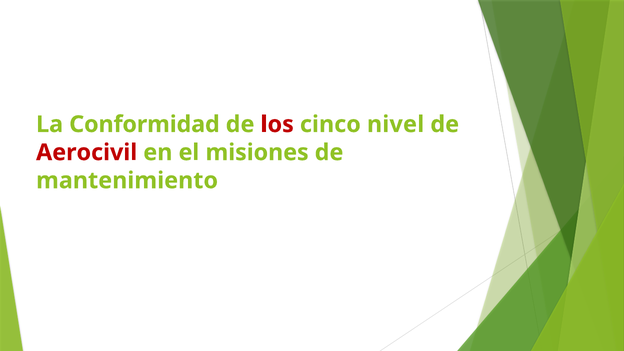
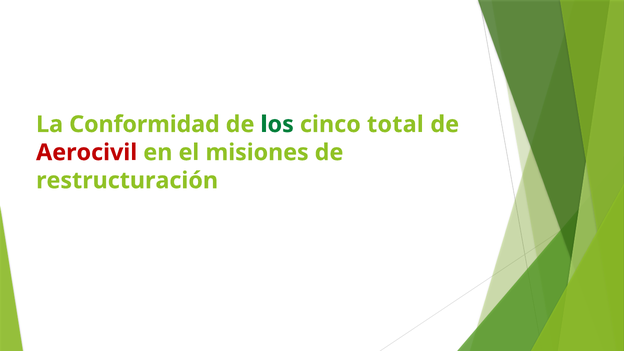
los colour: red -> green
nivel: nivel -> total
mantenimiento: mantenimiento -> restructuración
